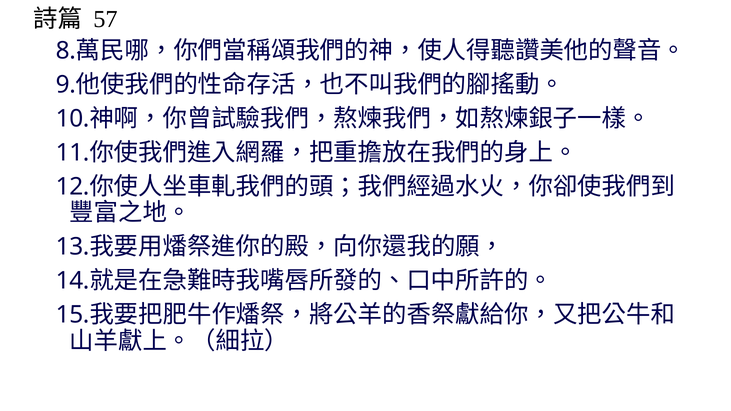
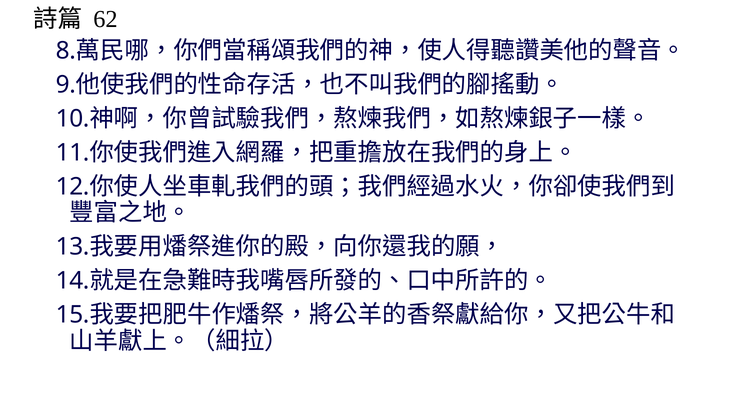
57: 57 -> 62
